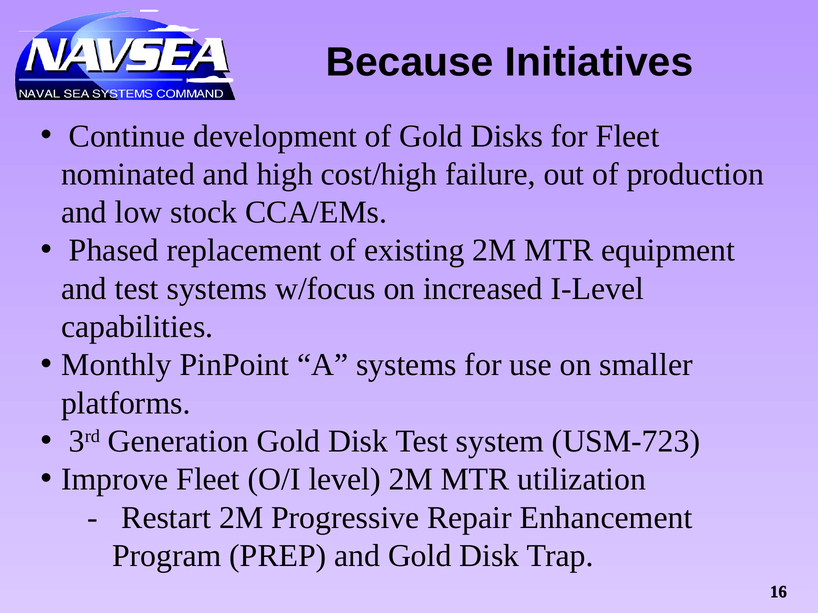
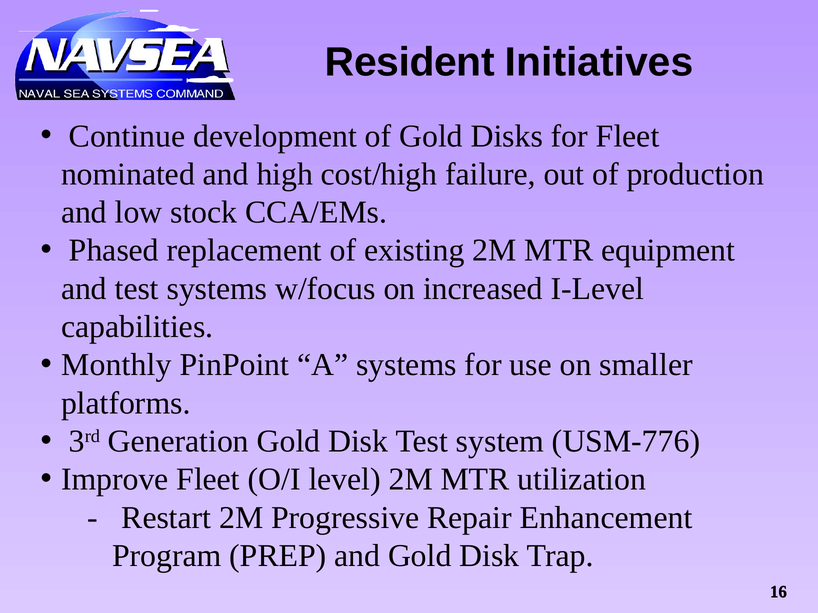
Because: Because -> Resident
USM-723: USM-723 -> USM-776
